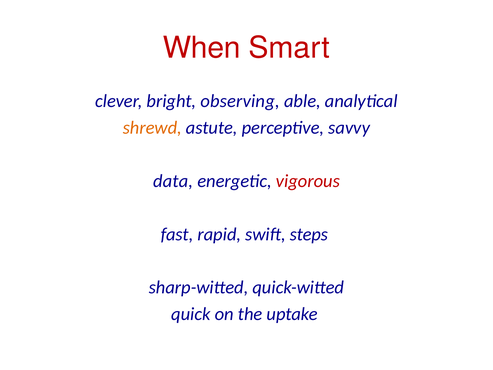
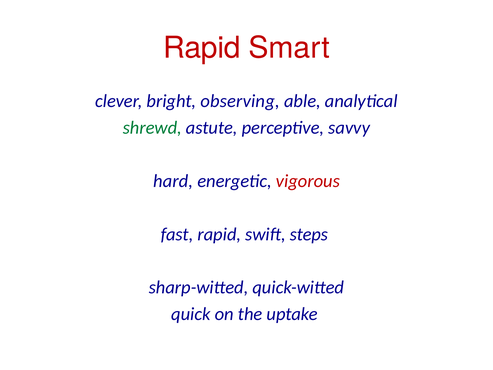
When at (202, 48): When -> Rapid
shrewd colour: orange -> green
data: data -> hard
